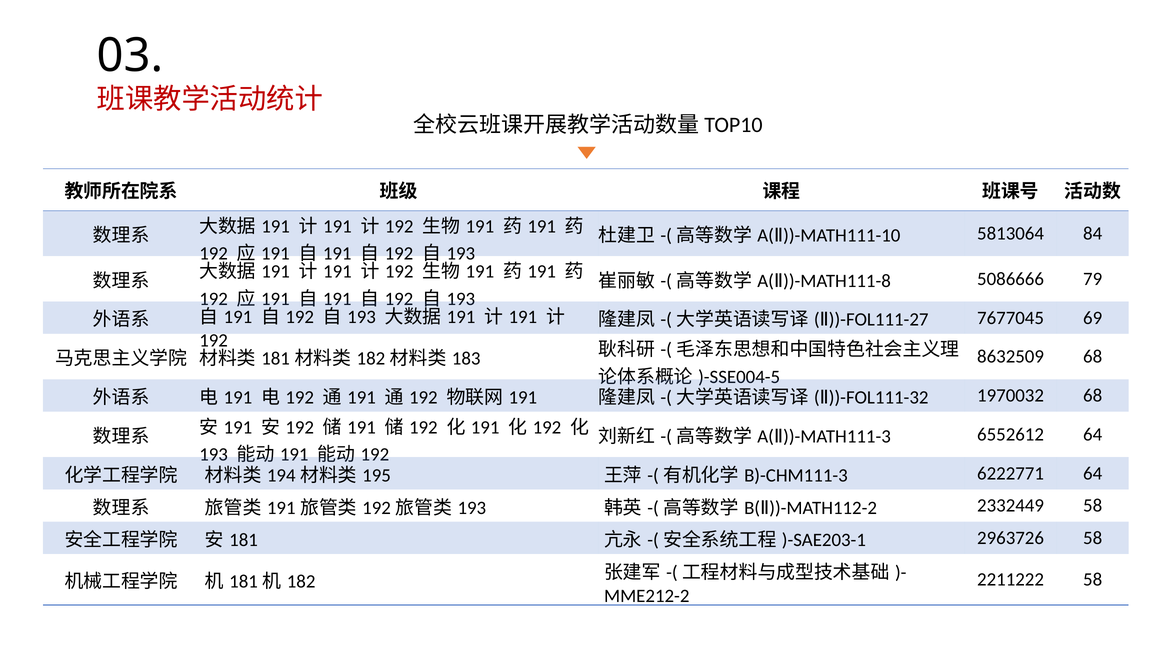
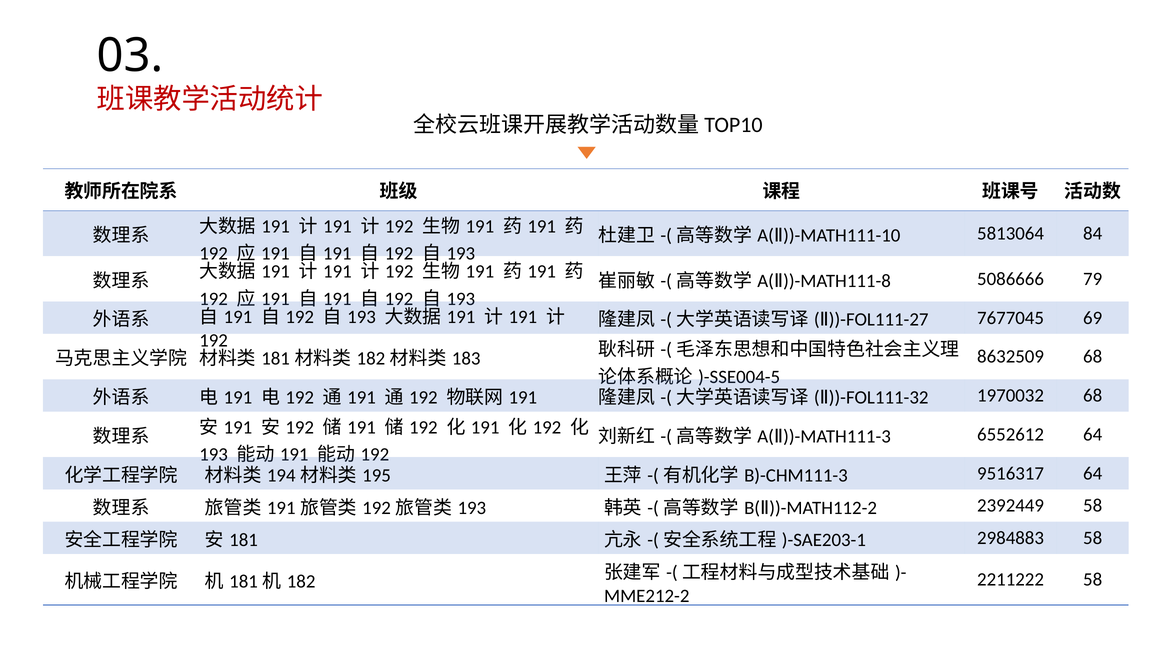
6222771: 6222771 -> 9516317
2332449: 2332449 -> 2392449
2963726: 2963726 -> 2984883
